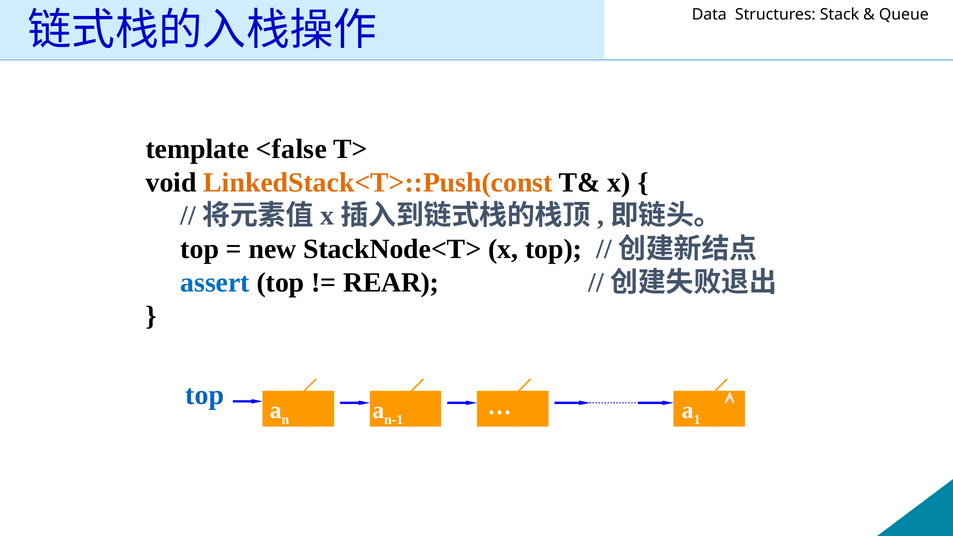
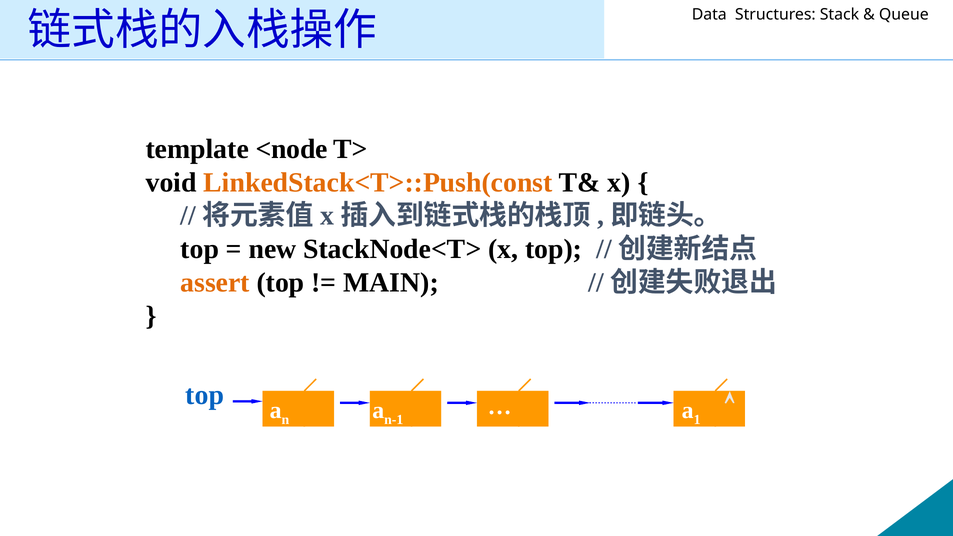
<false: <false -> <node
assert colour: blue -> orange
REAR: REAR -> MAIN
